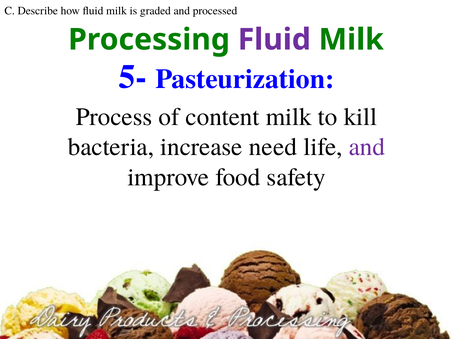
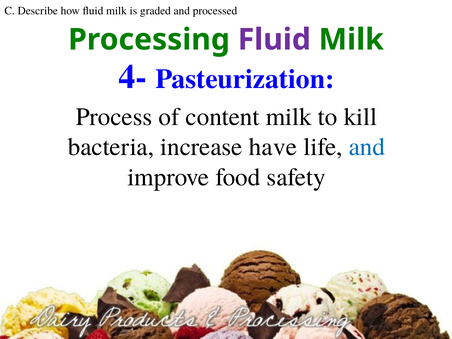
5-: 5- -> 4-
need: need -> have
and at (367, 147) colour: purple -> blue
